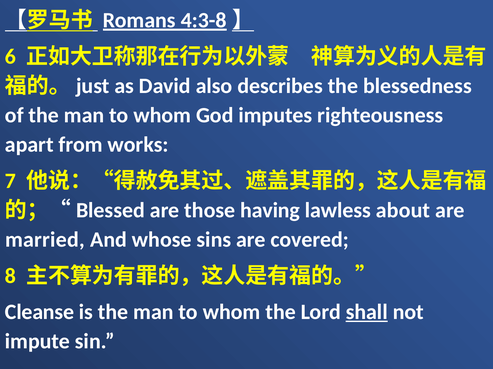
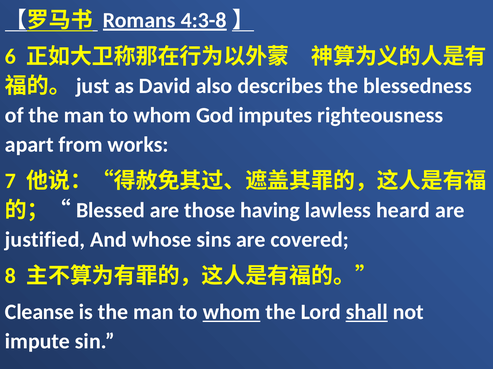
about: about -> heard
married: married -> justified
whom at (232, 313) underline: none -> present
